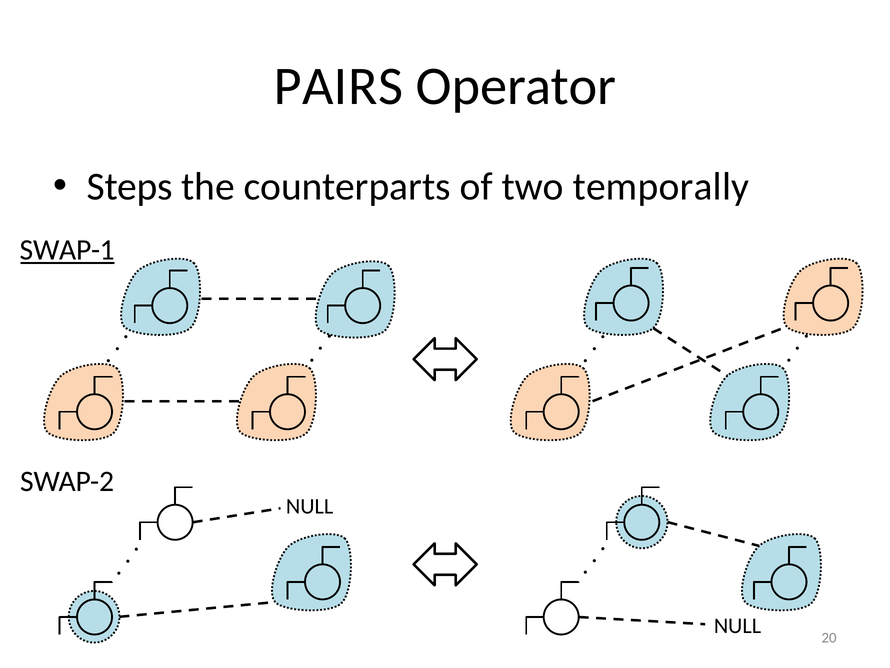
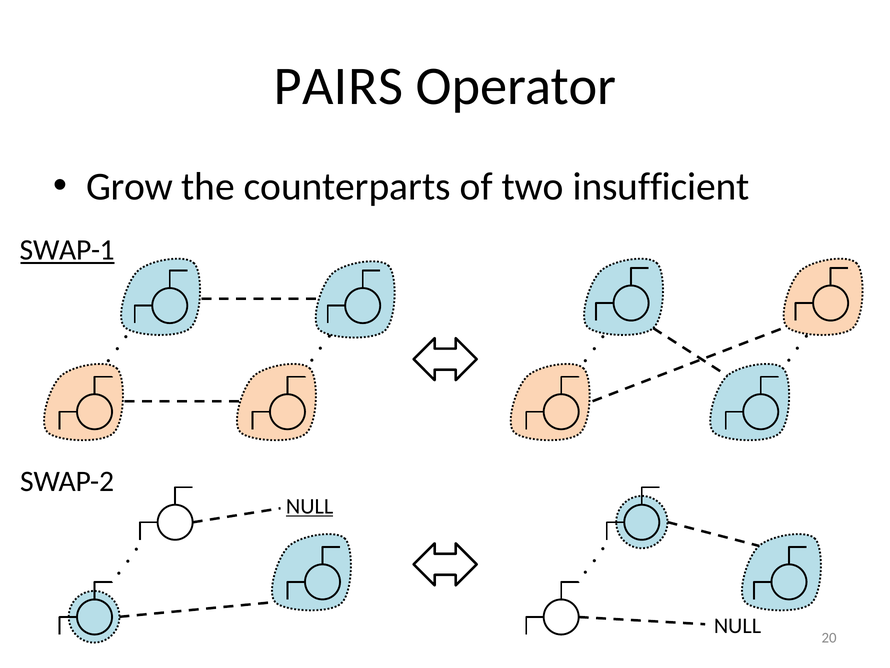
Steps: Steps -> Grow
temporally: temporally -> insufficient
NULL at (310, 506) underline: none -> present
